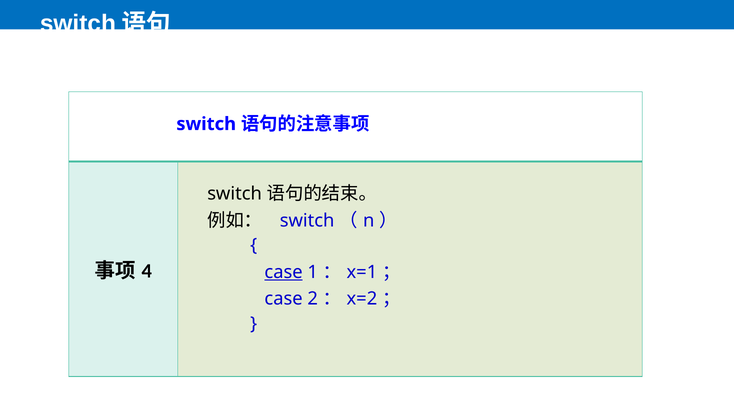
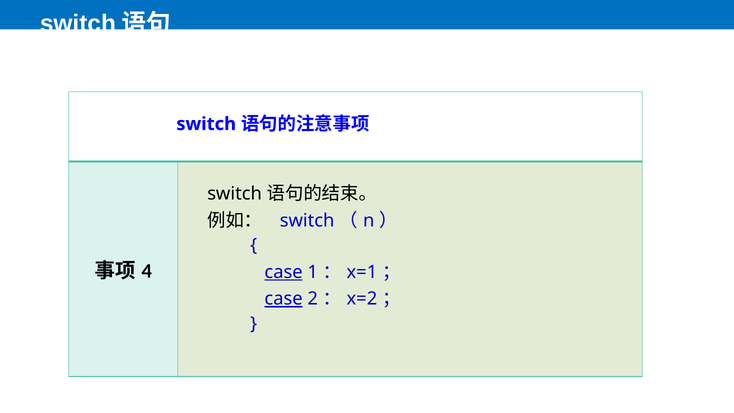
case at (284, 299) underline: none -> present
